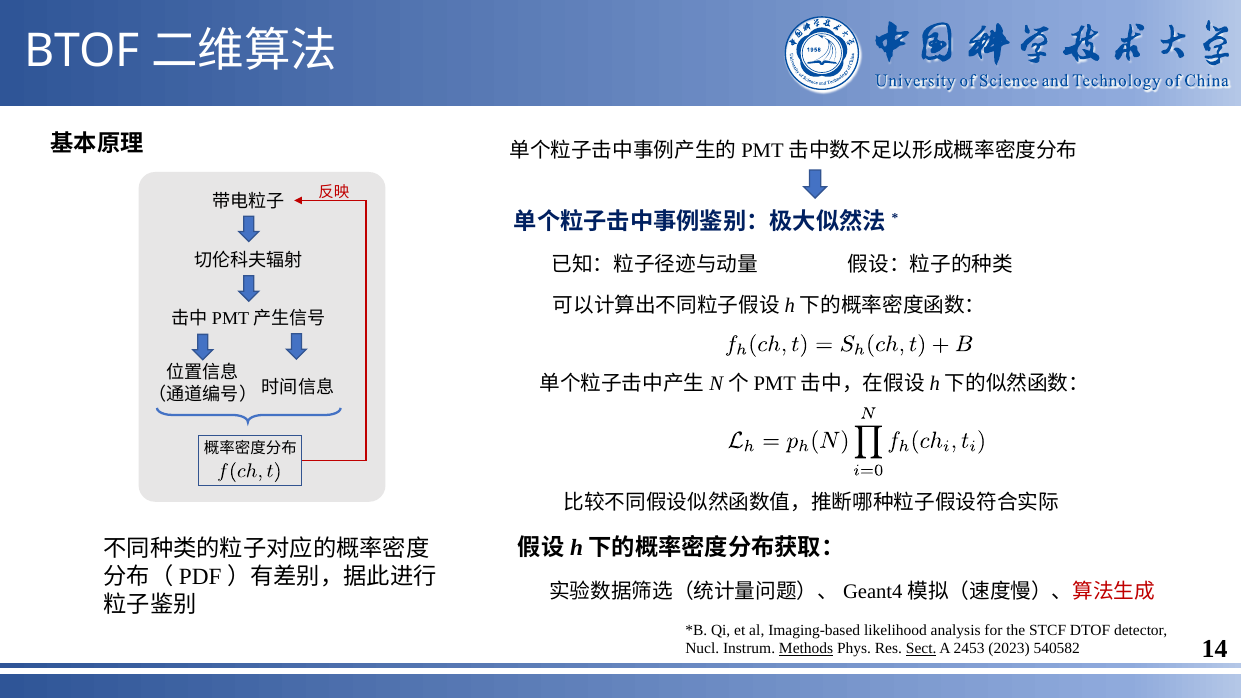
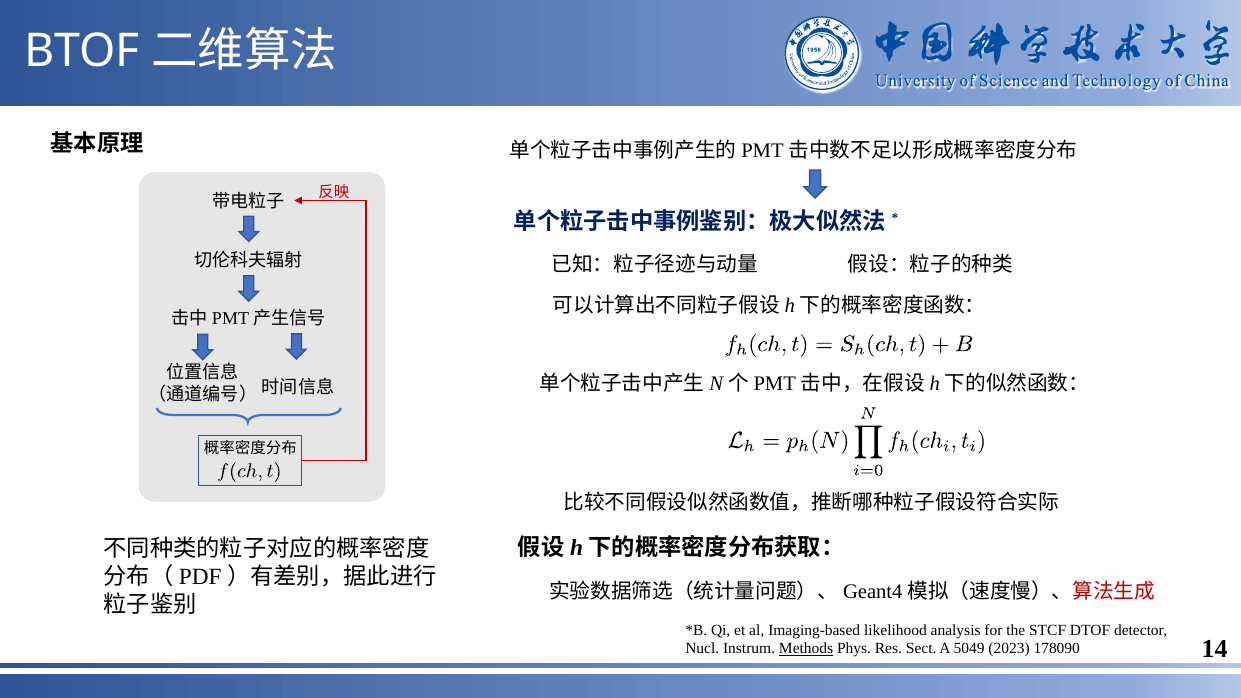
Sect underline: present -> none
2453: 2453 -> 5049
540582: 540582 -> 178090
